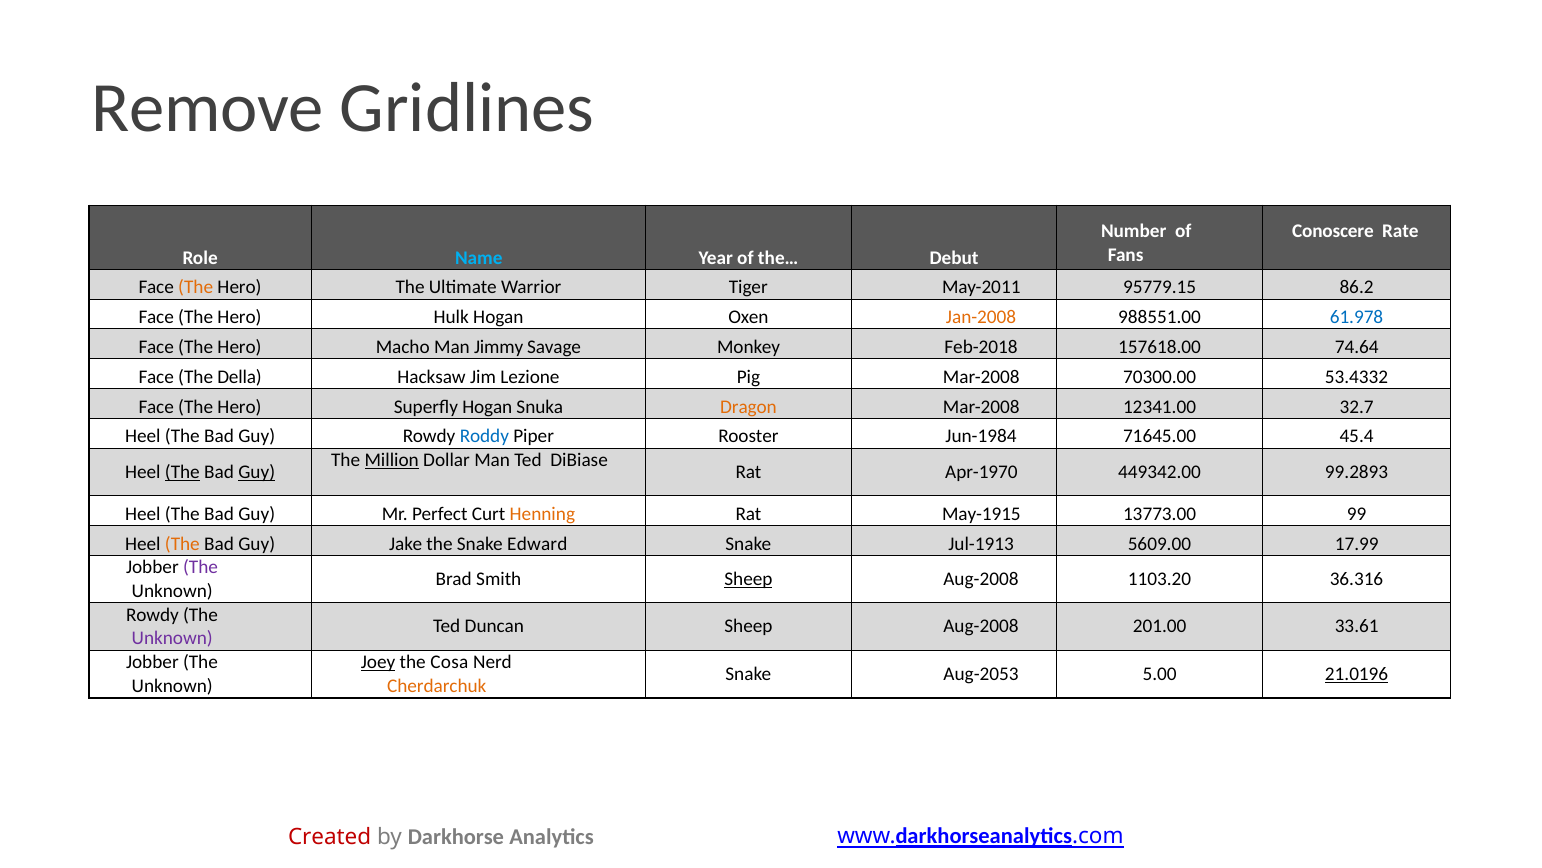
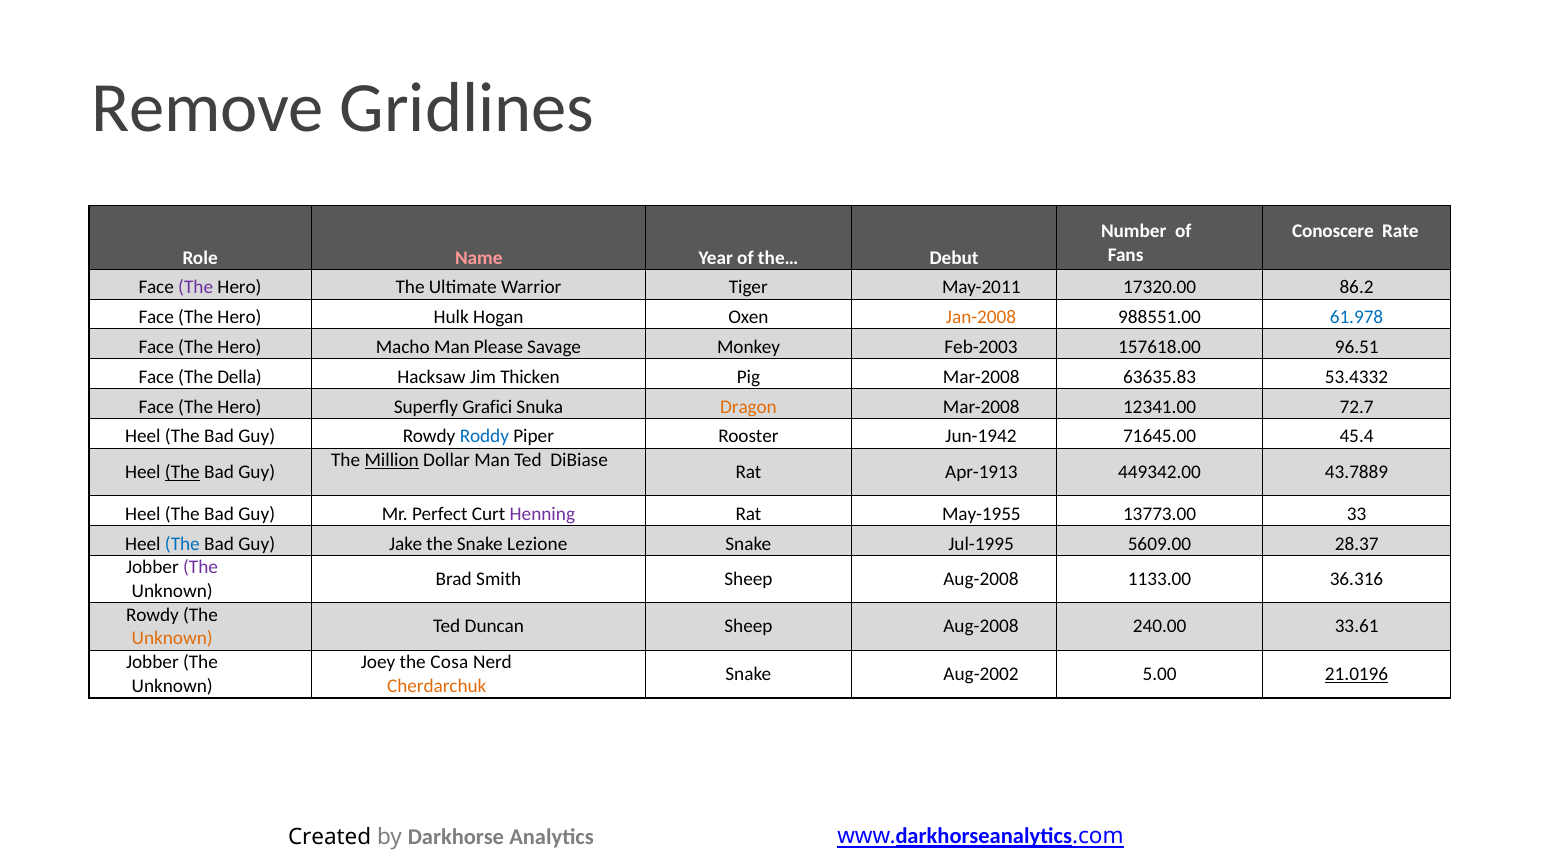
Name colour: light blue -> pink
The at (196, 287) colour: orange -> purple
95779.15: 95779.15 -> 17320.00
Jimmy: Jimmy -> Please
Feb-2018: Feb-2018 -> Feb-2003
74.64: 74.64 -> 96.51
Lezione: Lezione -> Thicken
70300.00: 70300.00 -> 63635.83
Superfly Hogan: Hogan -> Grafici
32.7: 32.7 -> 72.7
Jun-1984: Jun-1984 -> Jun-1942
Guy at (257, 472) underline: present -> none
Apr-1970: Apr-1970 -> Apr-1913
99.2893: 99.2893 -> 43.7889
Henning colour: orange -> purple
May-1915: May-1915 -> May-1955
99: 99 -> 33
The at (182, 543) colour: orange -> blue
Edward: Edward -> Lezione
Jul-1913: Jul-1913 -> Jul-1995
17.99: 17.99 -> 28.37
Sheep at (748, 579) underline: present -> none
1103.20: 1103.20 -> 1133.00
201.00: 201.00 -> 240.00
Unknown at (172, 638) colour: purple -> orange
Joey underline: present -> none
Aug-2053: Aug-2053 -> Aug-2002
Created colour: red -> black
